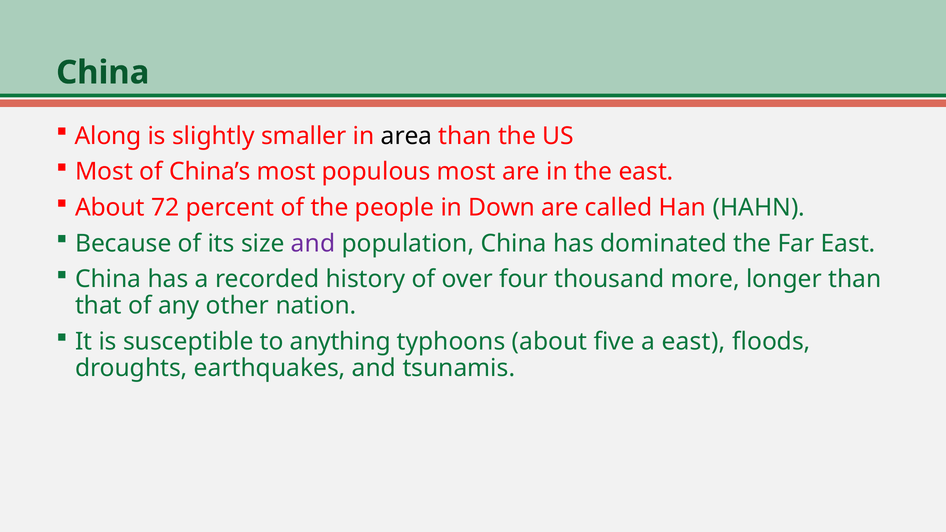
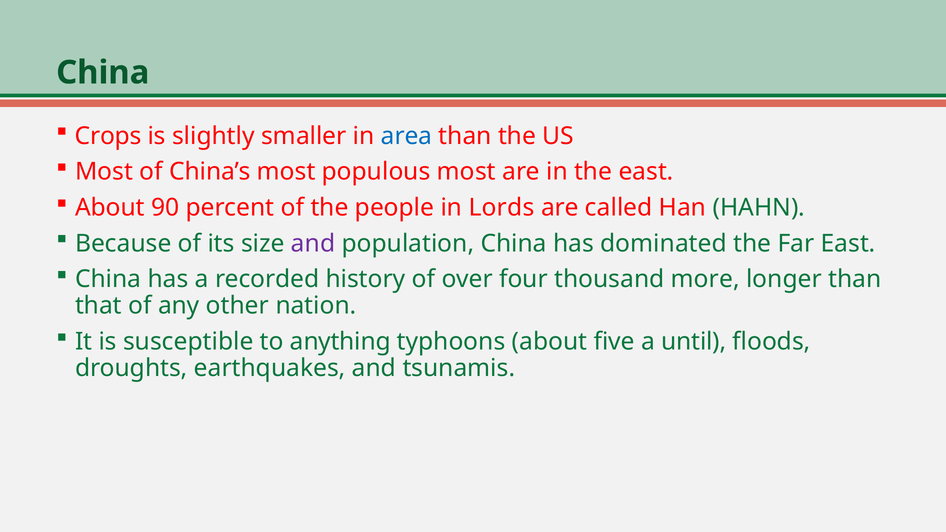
Along: Along -> Crops
area colour: black -> blue
72: 72 -> 90
Down: Down -> Lords
a east: east -> until
